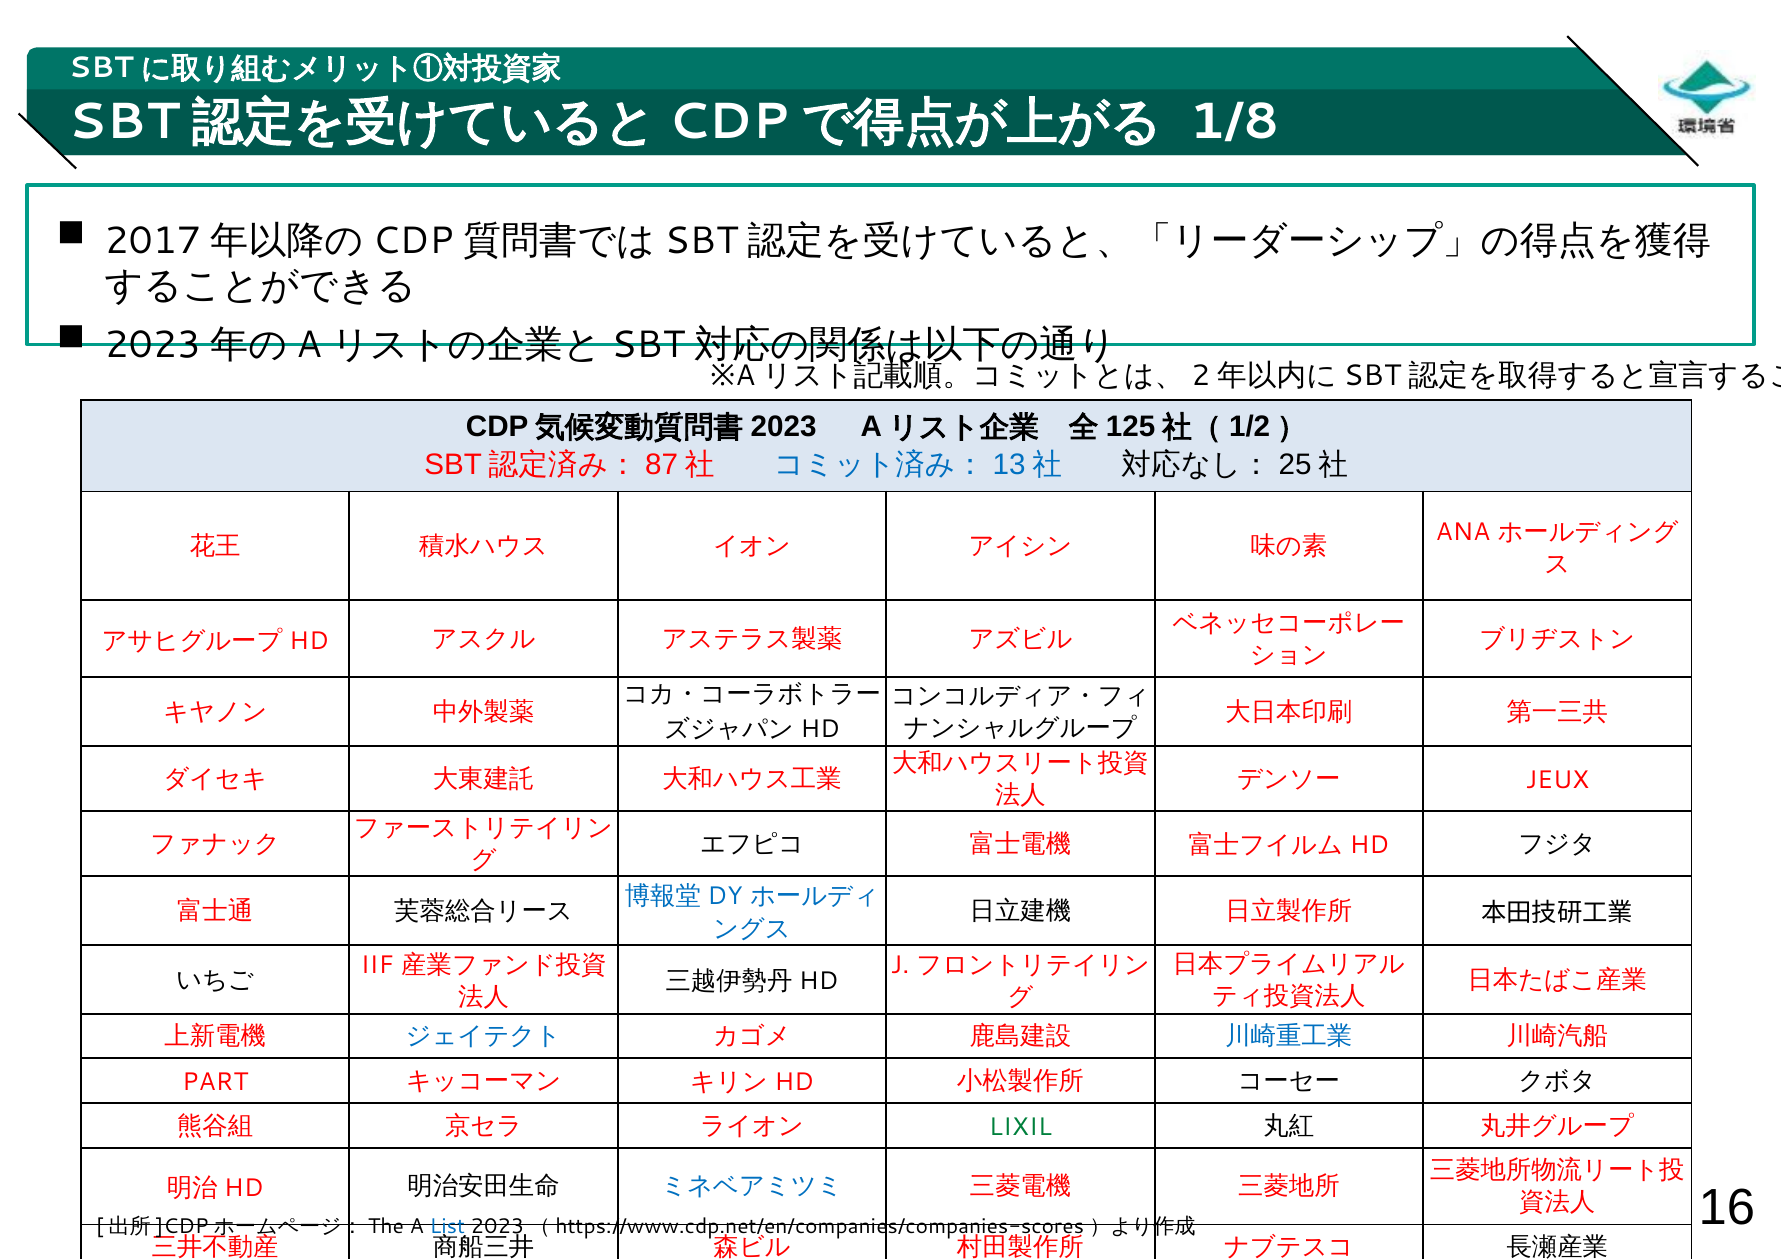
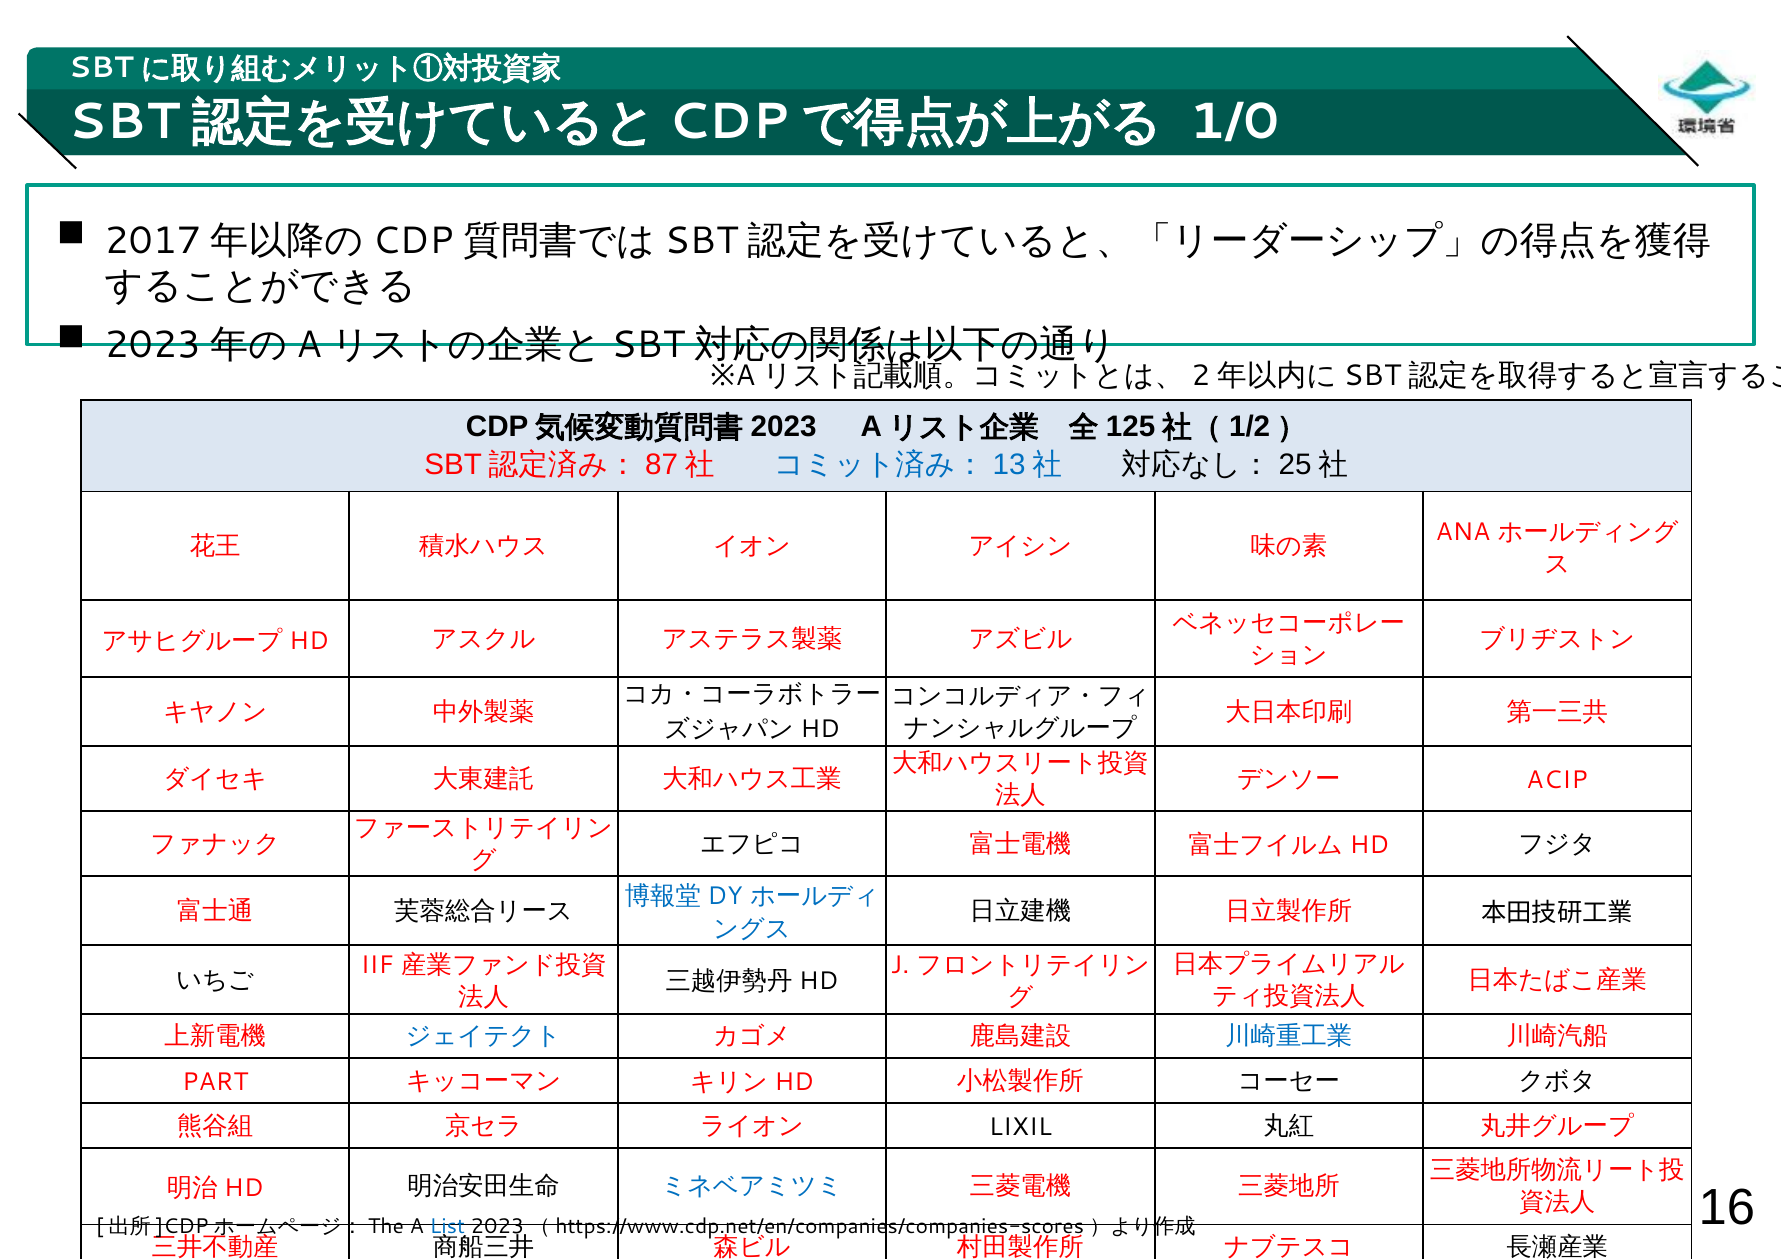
1/8: 1/8 -> 1/0
JEUX: JEUX -> ACIP
LIXIL colour: green -> black
